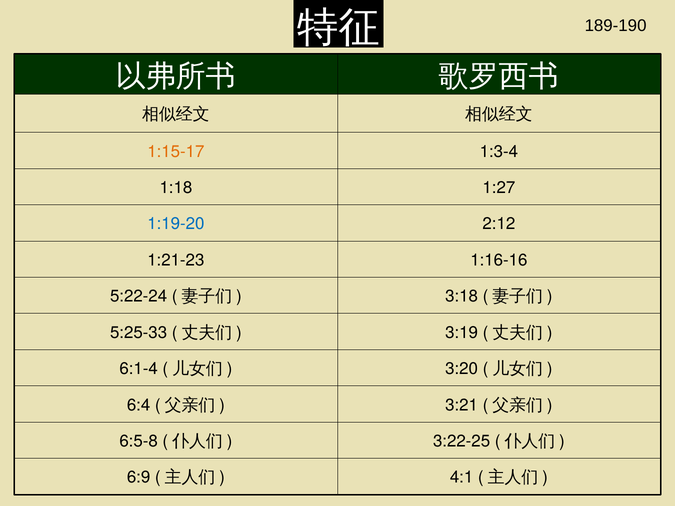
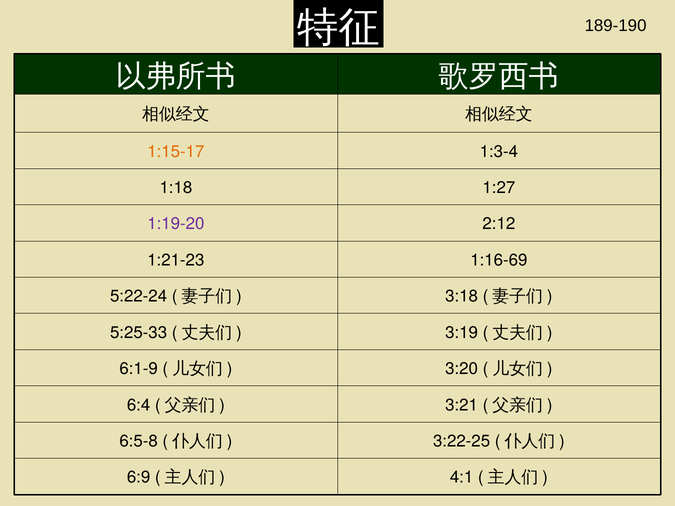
1:19-20 colour: blue -> purple
1:16-16: 1:16-16 -> 1:16-69
6:1-4: 6:1-4 -> 6:1-9
